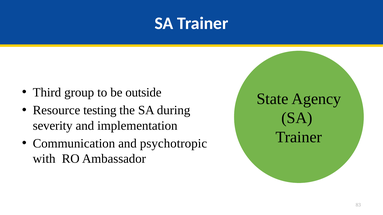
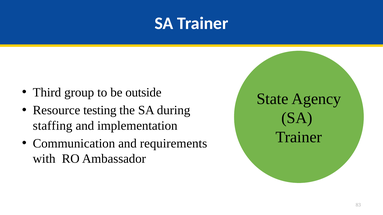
severity: severity -> staffing
psychotropic: psychotropic -> requirements
